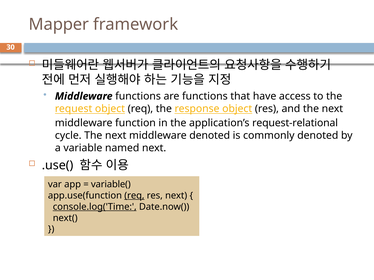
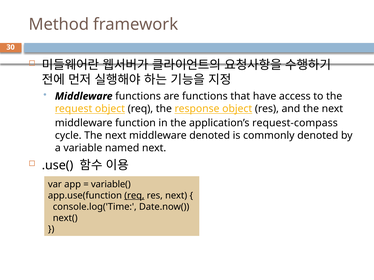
Mapper: Mapper -> Method
request-relational: request-relational -> request-compass
console.log('Time underline: present -> none
